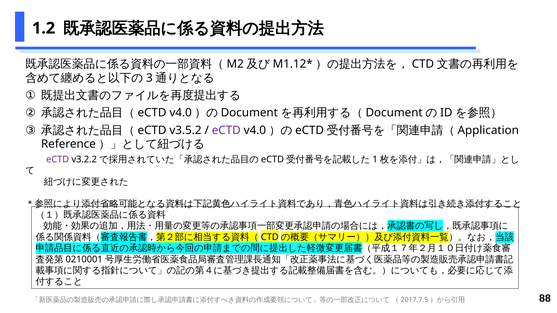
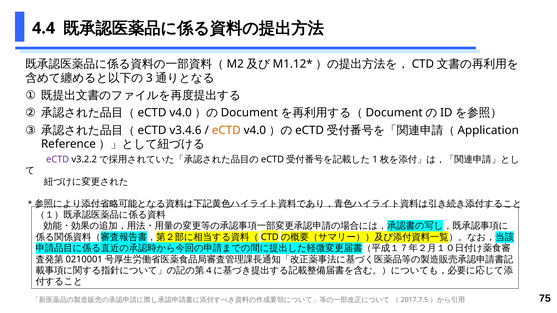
1.2: 1.2 -> 4.4
v3.5.2: v3.5.2 -> v3.4.6
eCTD at (226, 130) colour: purple -> orange
88: 88 -> 75
